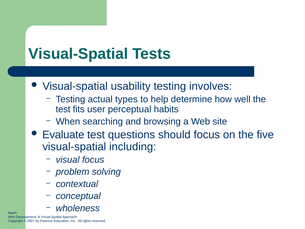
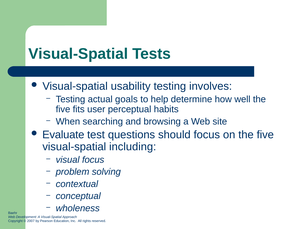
types: types -> goals
test at (63, 109): test -> five
